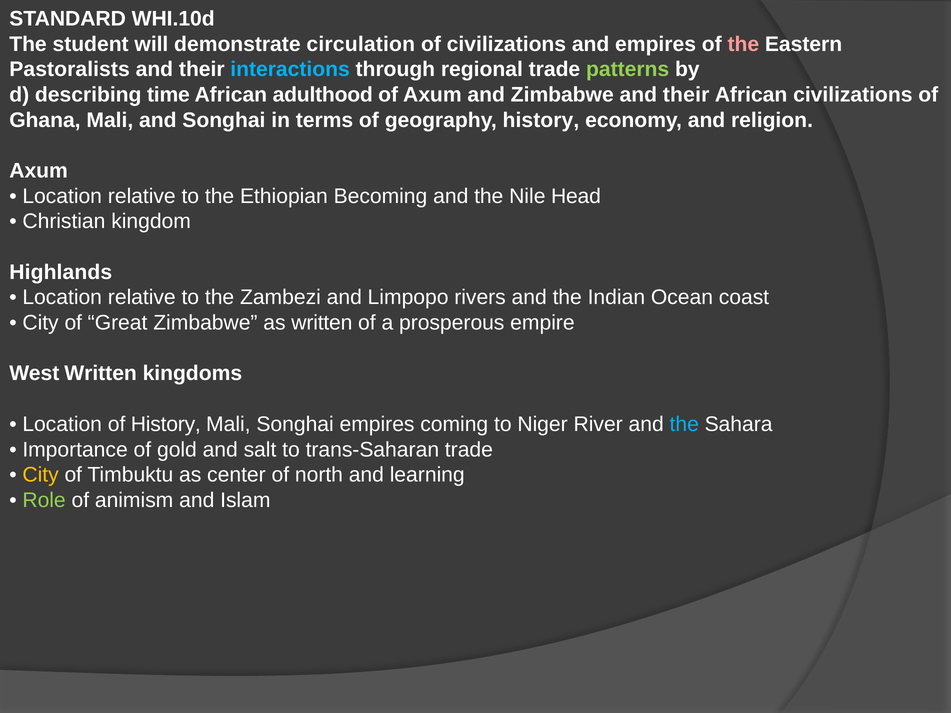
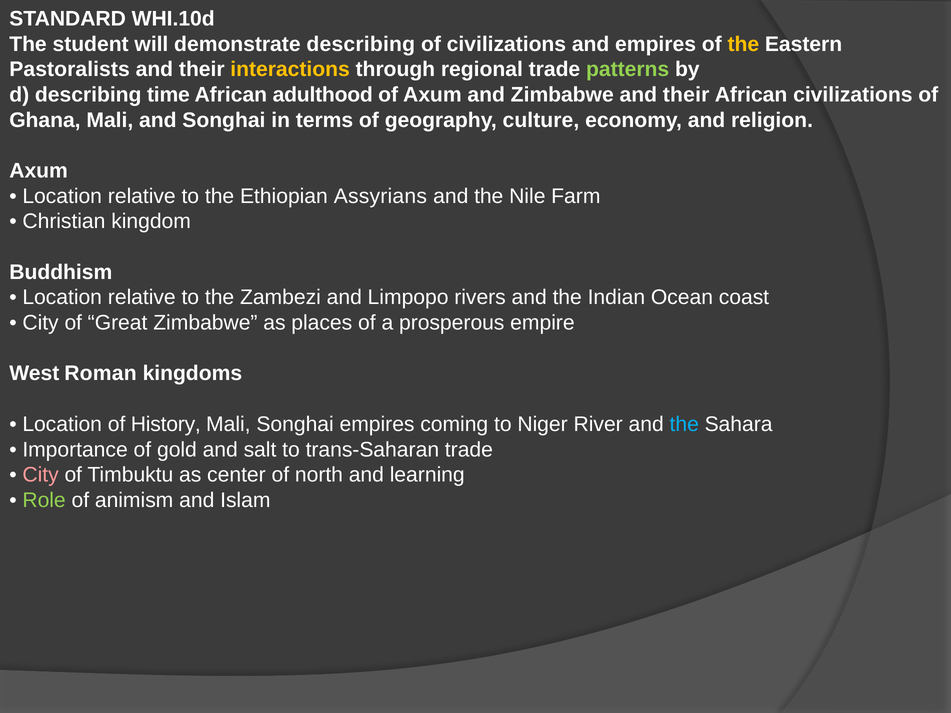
demonstrate circulation: circulation -> describing
the at (743, 44) colour: pink -> yellow
interactions colour: light blue -> yellow
geography history: history -> culture
Becoming: Becoming -> Assyrians
Head: Head -> Farm
Highlands: Highlands -> Buddhism
as written: written -> places
West Written: Written -> Roman
City at (41, 475) colour: yellow -> pink
